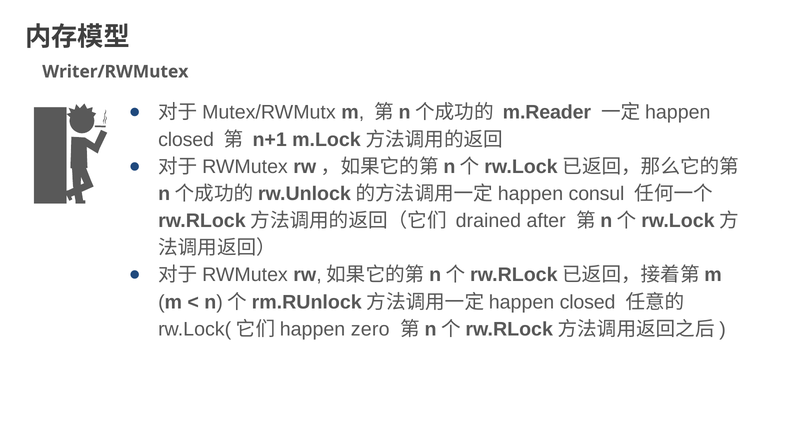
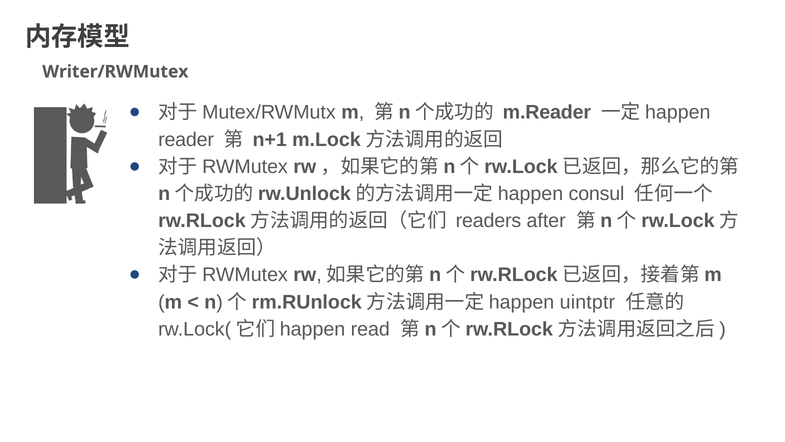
closed at (186, 139): closed -> reader
drained: drained -> readers
closed at (588, 302): closed -> uintptr
zero: zero -> read
